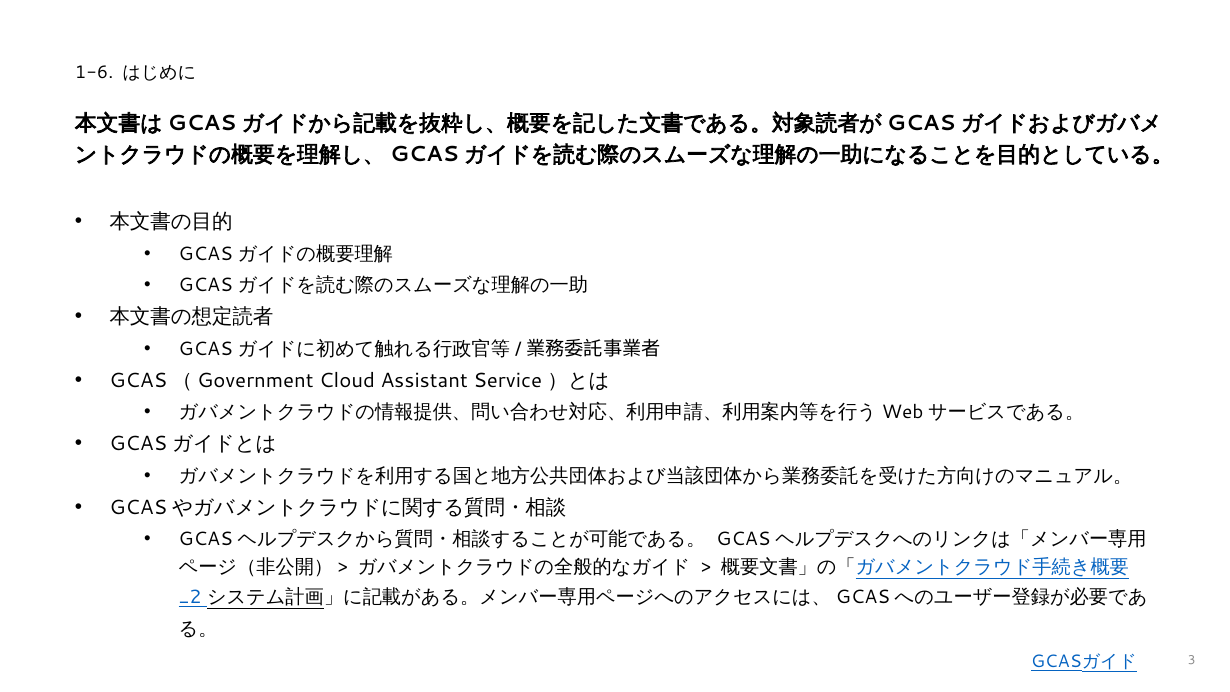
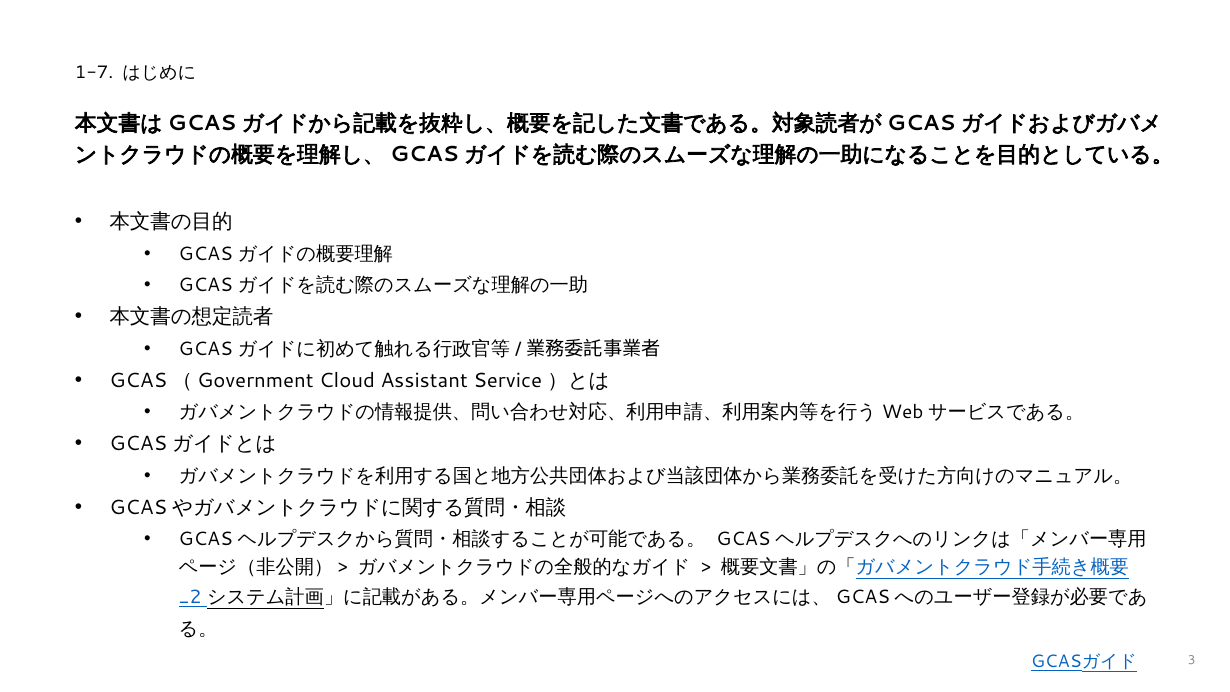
1-6: 1-6 -> 1-7
